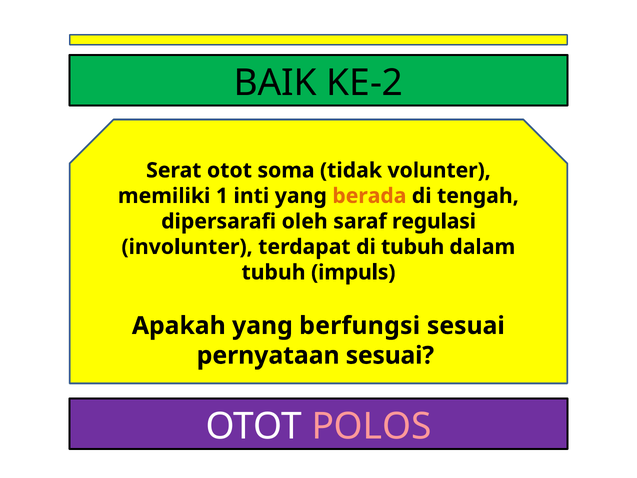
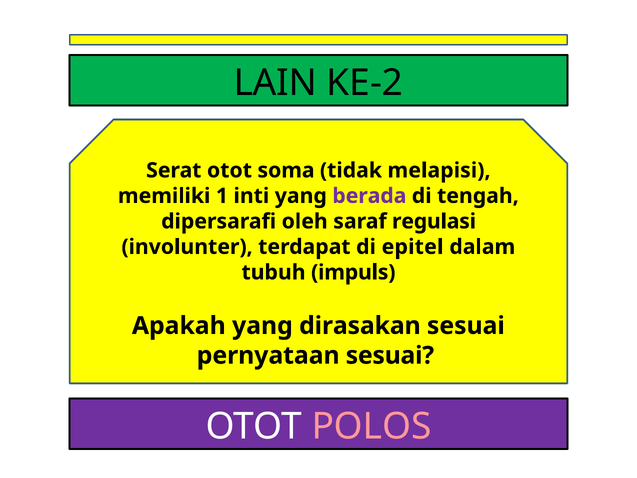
BAIK: BAIK -> LAIN
volunter: volunter -> melapisi
berada colour: orange -> purple
di tubuh: tubuh -> epitel
berfungsi: berfungsi -> dirasakan
